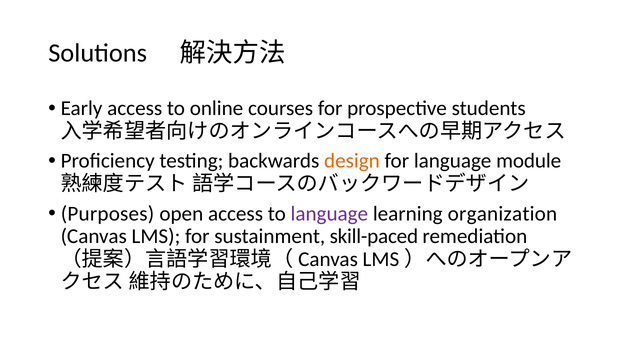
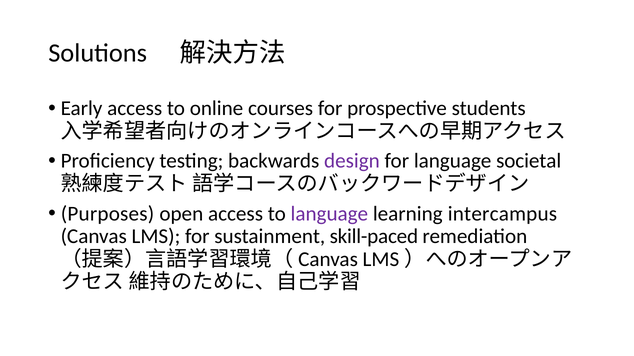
design colour: orange -> purple
module: module -> societal
organization: organization -> intercampus
